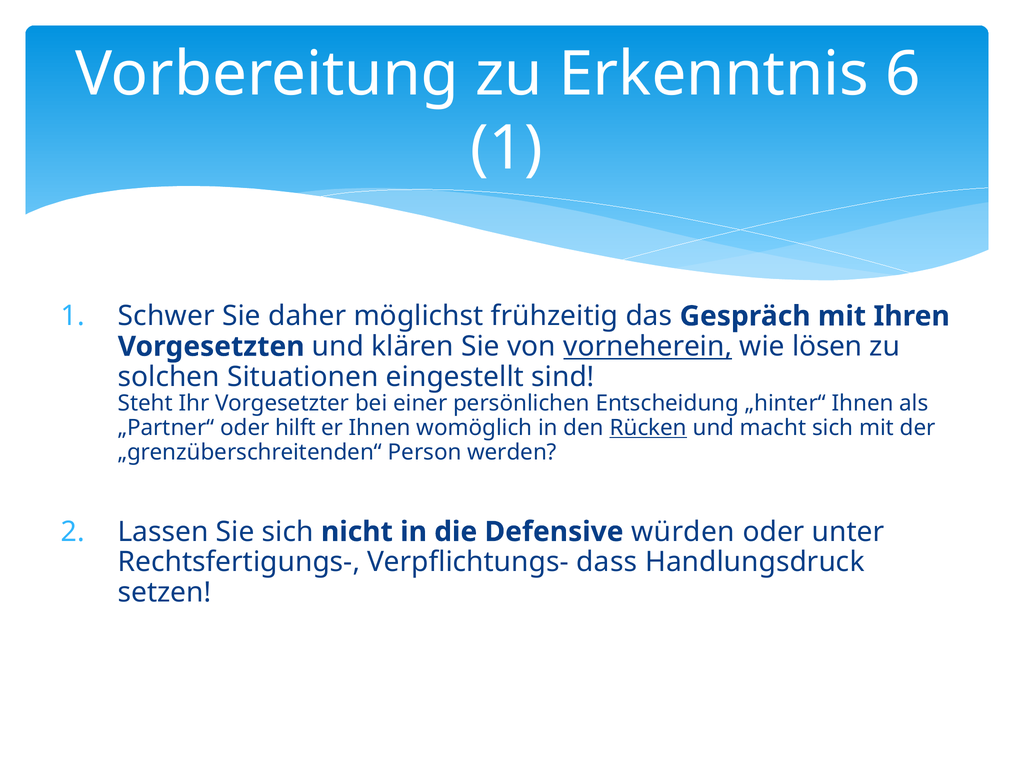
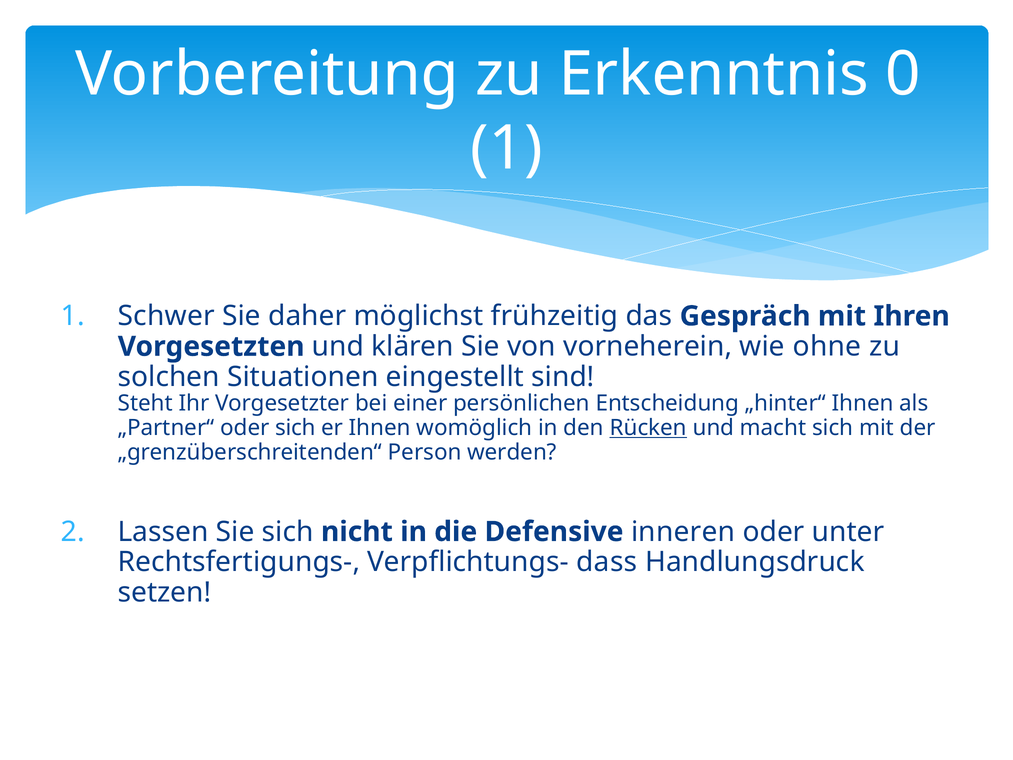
6: 6 -> 0
vorneherein underline: present -> none
lösen: lösen -> ohne
oder hilft: hilft -> sich
würden: würden -> inneren
